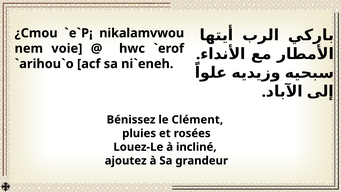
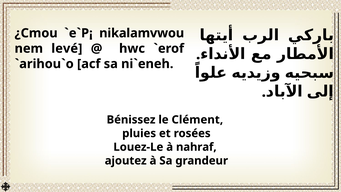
voie: voie -> levé
incliné: incliné -> nahraf
